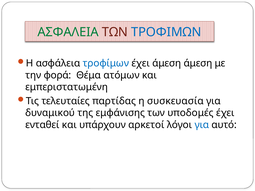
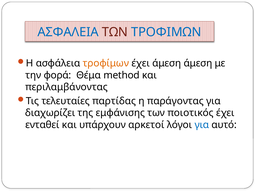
ΑΣΦΑΛΕΙΑ colour: green -> blue
τροφίμων colour: blue -> orange
ατόμων: ατόμων -> method
εμπεριστατωμένη: εμπεριστατωμένη -> περιλαμβάνοντας
συσκευασία: συσκευασία -> παράγοντας
δυναμικού: δυναμικού -> διαχωρίζει
υποδομές: υποδομές -> ποιοτικός
